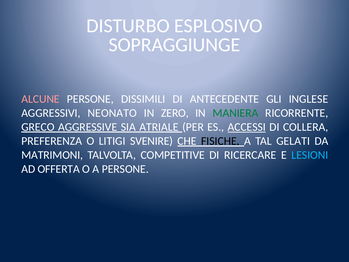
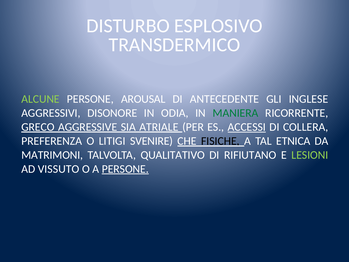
SOPRAGGIUNGE: SOPRAGGIUNGE -> TRANSDERMICO
ALCUNE colour: pink -> light green
DISSIMILI: DISSIMILI -> AROUSAL
NEONATO: NEONATO -> DISONORE
ZERO: ZERO -> ODIA
GELATI: GELATI -> ETNICA
COMPETITIVE: COMPETITIVE -> QUALITATIVO
RICERCARE: RICERCARE -> RIFIUTANO
LESIONI colour: light blue -> light green
OFFERTA: OFFERTA -> VISSUTO
PERSONE at (125, 169) underline: none -> present
